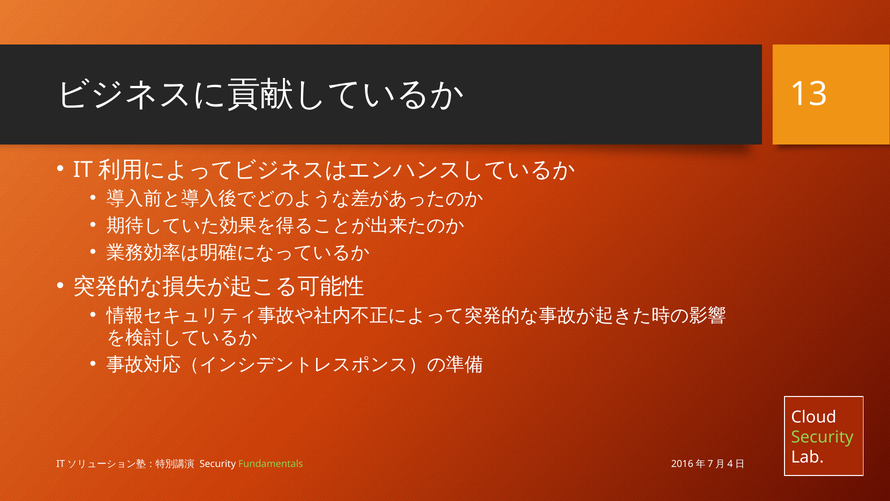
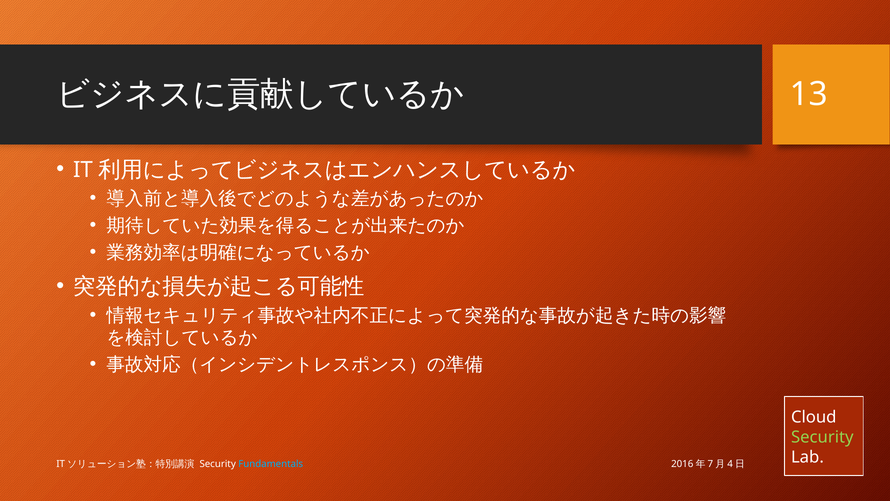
Fundamentals colour: light green -> light blue
